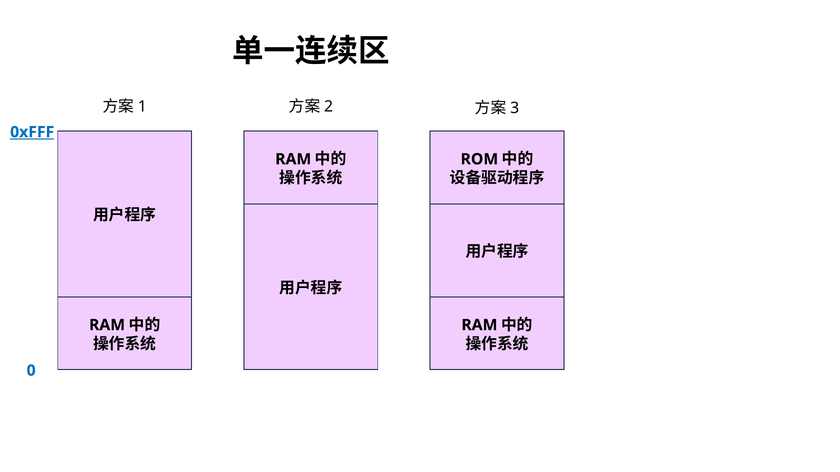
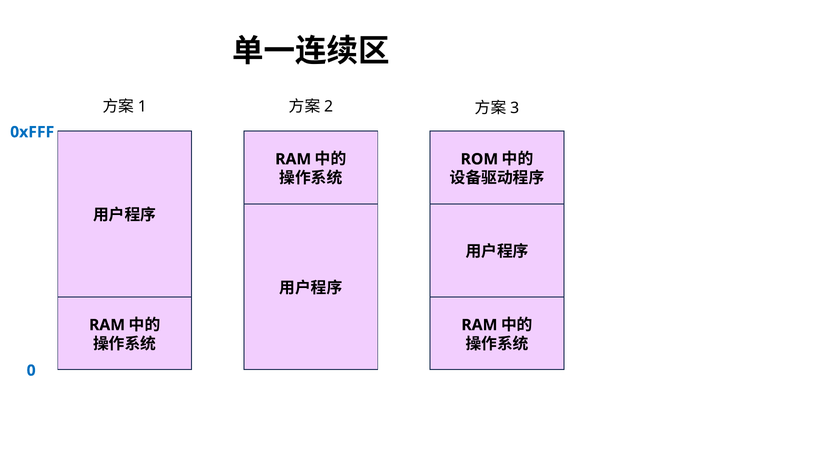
0xFFF underline: present -> none
